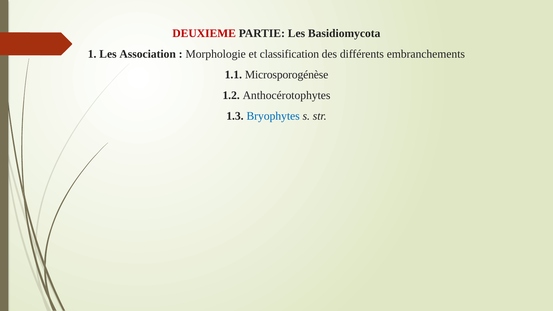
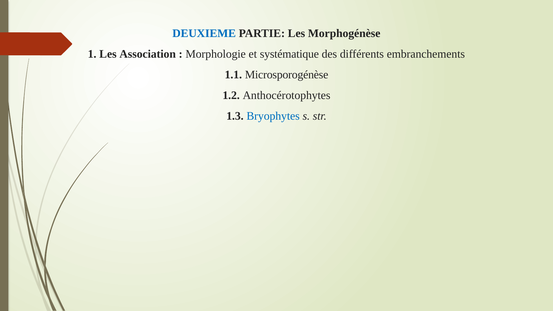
DEUXIEME colour: red -> blue
Basidiomycota: Basidiomycota -> Morphogénèse
classification: classification -> systématique
